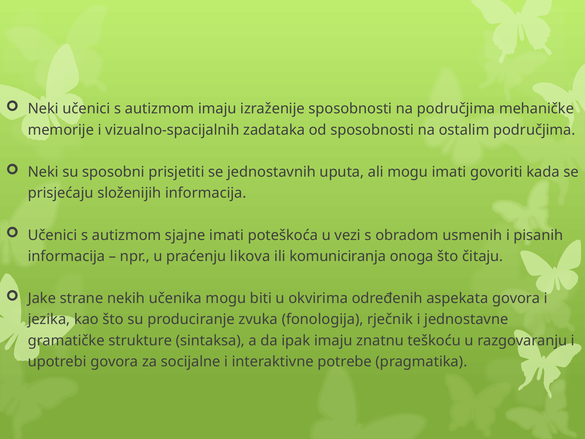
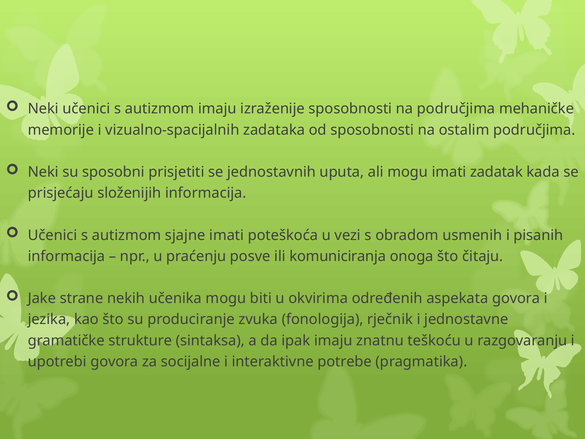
govoriti: govoriti -> zadatak
likova: likova -> posve
